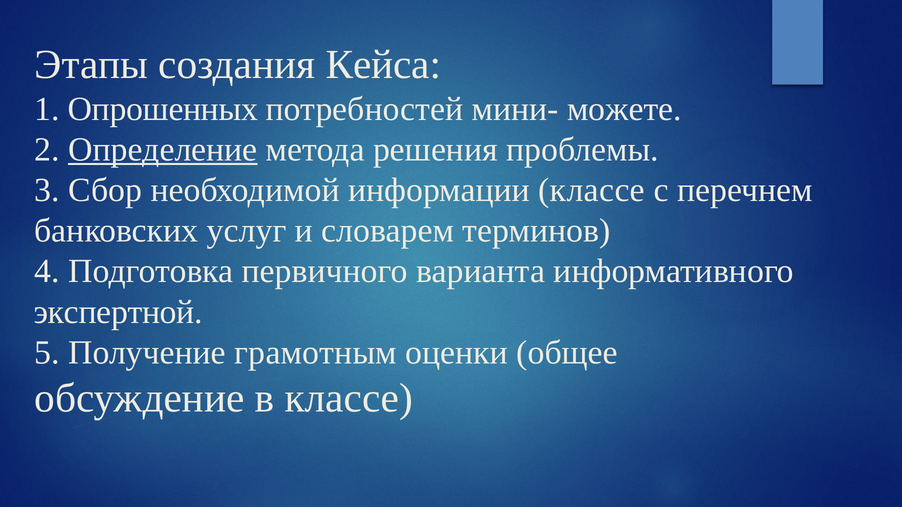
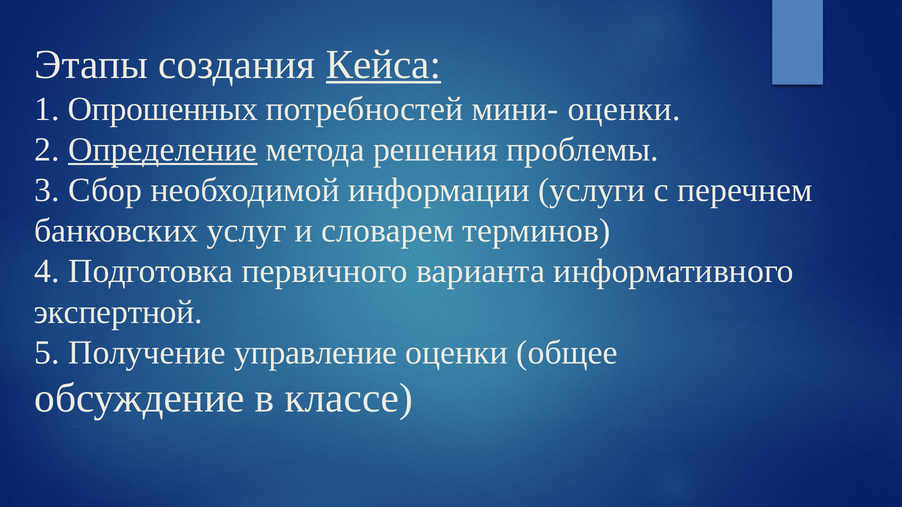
Кейса underline: none -> present
мини- можете: можете -> оценки
информации классе: классе -> услуги
грамотным: грамотным -> управление
